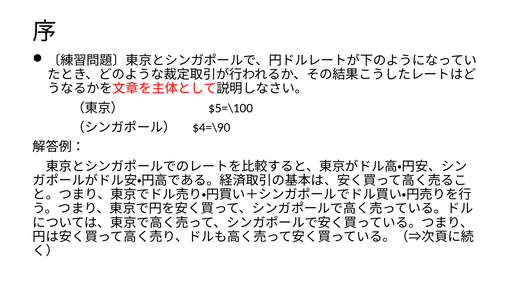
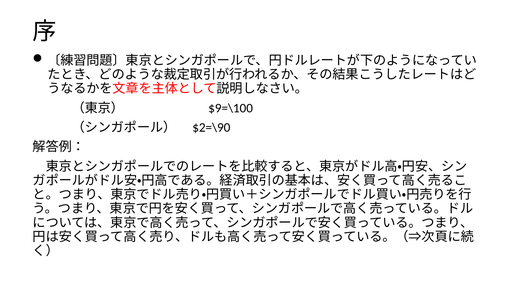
$5=\100: $5=\100 -> $9=\100
$4=\90: $4=\90 -> $2=\90
